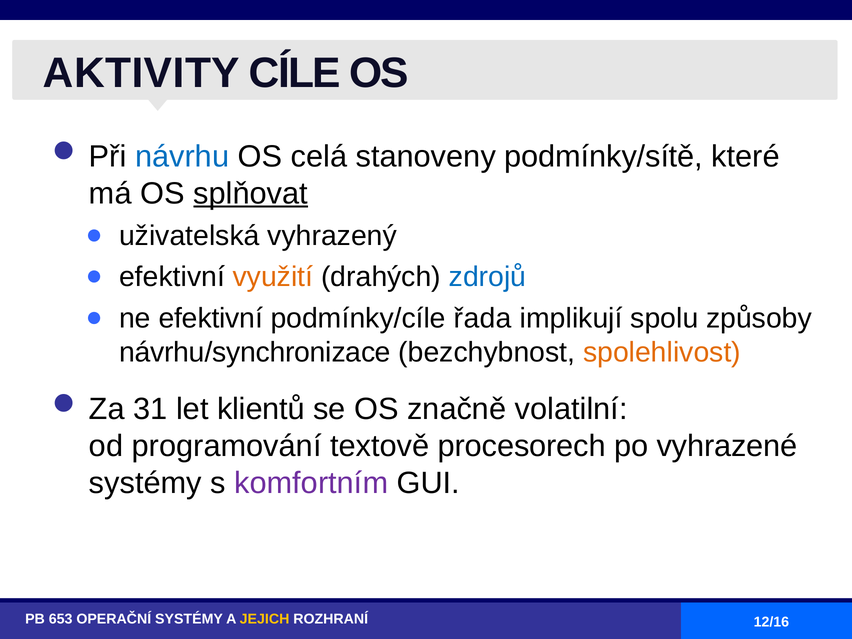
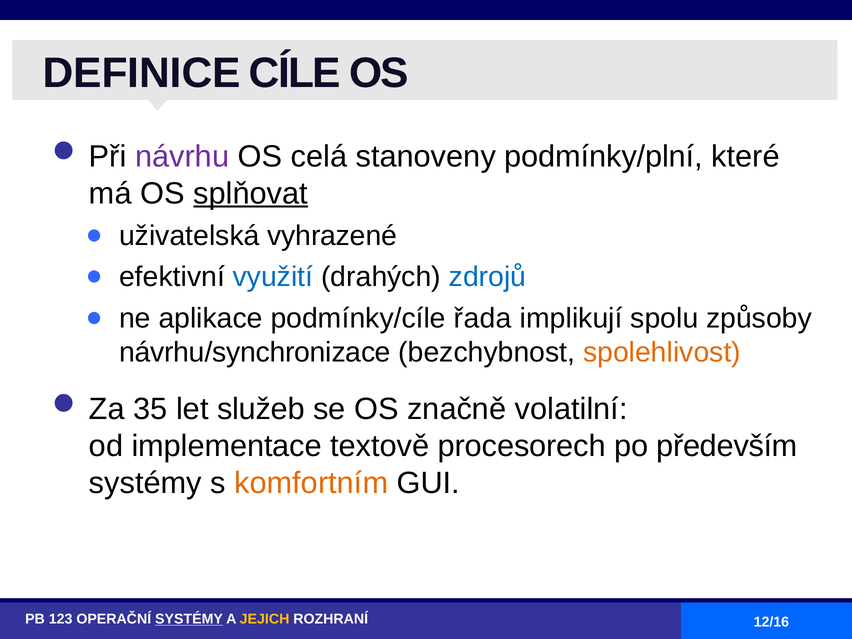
AKTIVITY: AKTIVITY -> DEFINICE
návrhu colour: blue -> purple
podmínky/sítě: podmínky/sítě -> podmínky/plní
vyhrazený: vyhrazený -> vyhrazené
využití colour: orange -> blue
ne efektivní: efektivní -> aplikace
31: 31 -> 35
klientů: klientů -> služeb
programování: programování -> implementace
vyhrazené: vyhrazené -> především
komfortním colour: purple -> orange
653: 653 -> 123
SYSTÉMY at (189, 619) underline: none -> present
